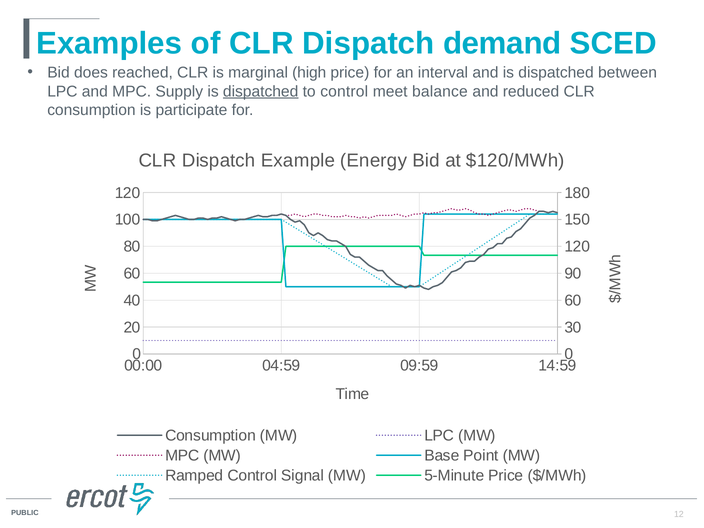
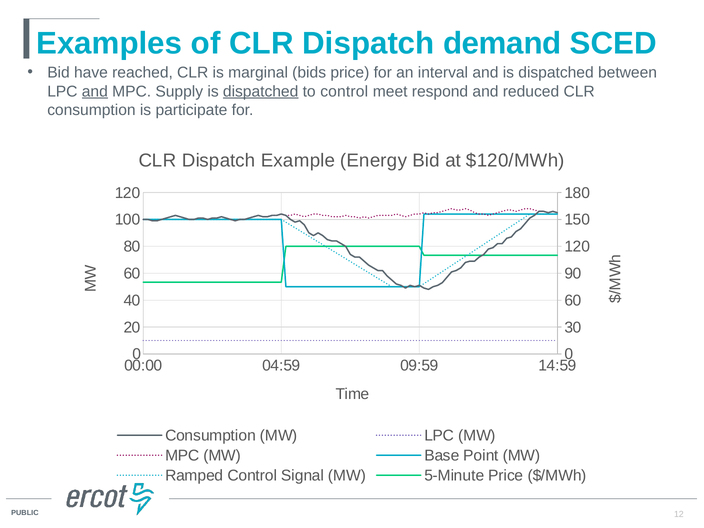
does: does -> have
high: high -> bids
and at (95, 91) underline: none -> present
balance: balance -> respond
